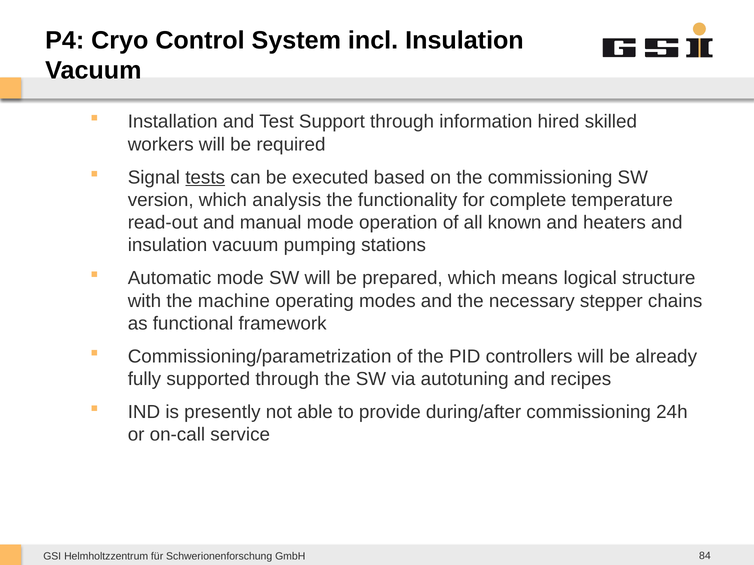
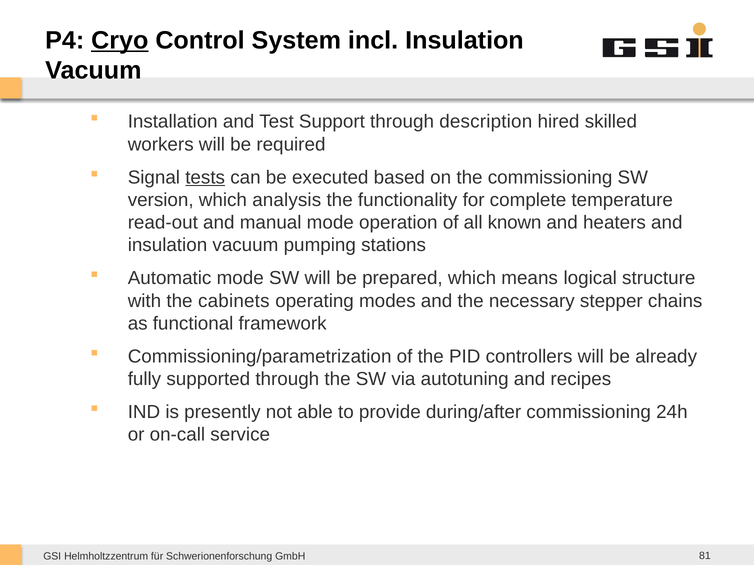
Cryo underline: none -> present
information: information -> description
machine: machine -> cabinets
84: 84 -> 81
